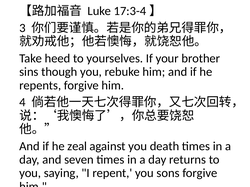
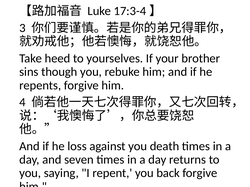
zeal: zeal -> loss
sons: sons -> back
